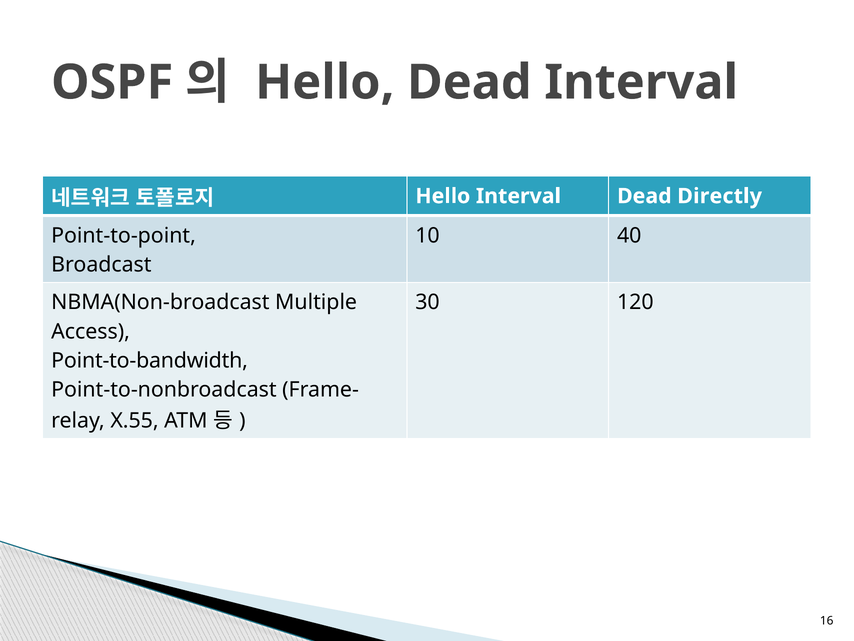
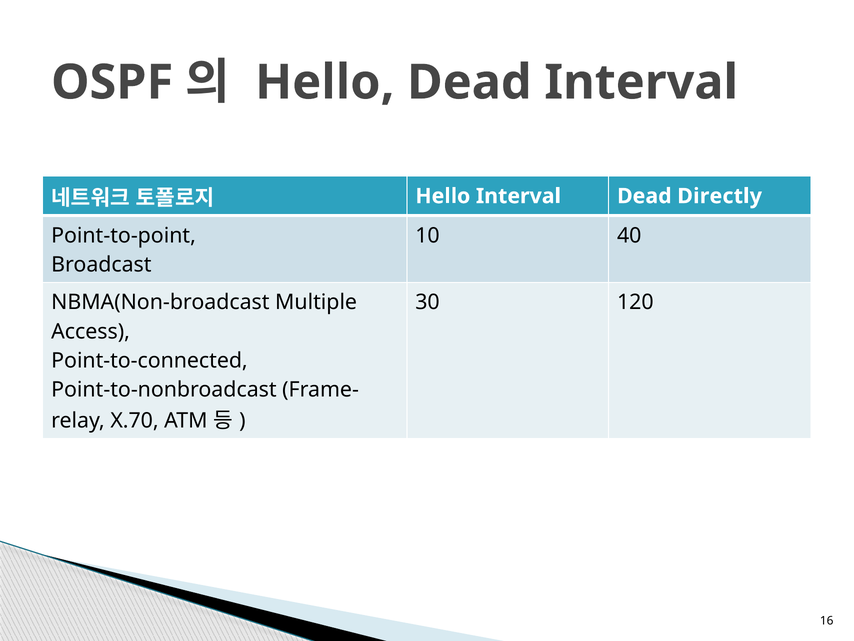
Point-to-bandwidth: Point-to-bandwidth -> Point-to-connected
X.55: X.55 -> X.70
